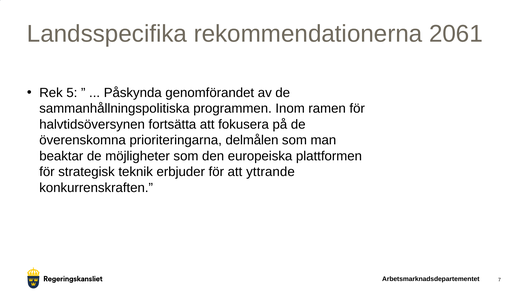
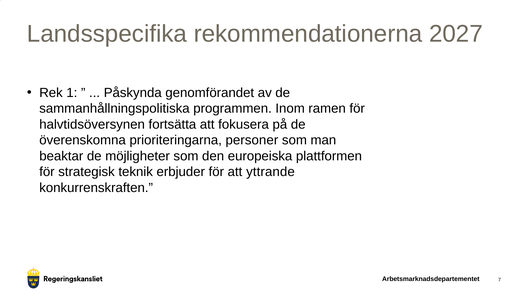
2061: 2061 -> 2027
5: 5 -> 1
delmålen: delmålen -> personer
